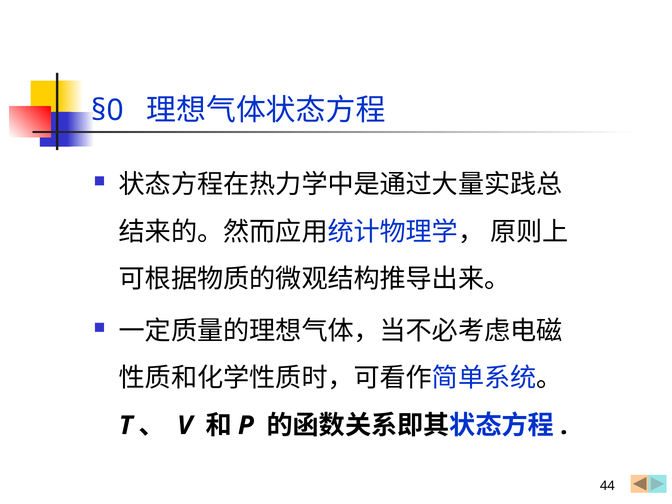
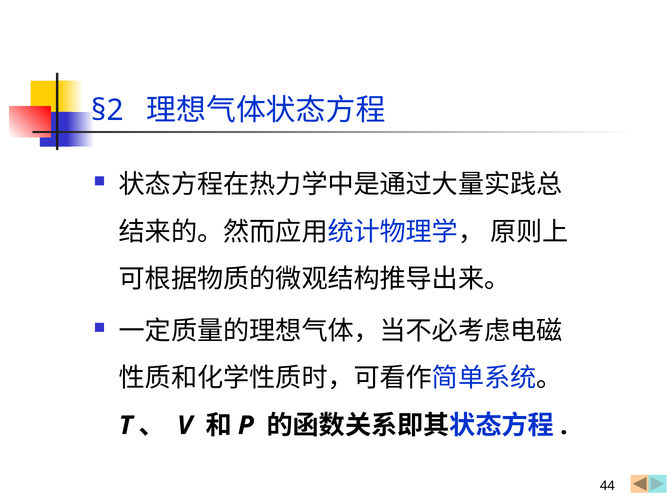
§0: §0 -> §2
